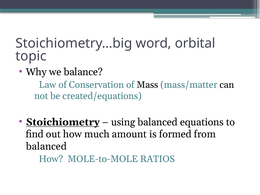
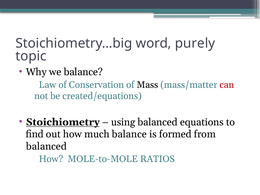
orbital: orbital -> purely
can colour: black -> red
much amount: amount -> balance
